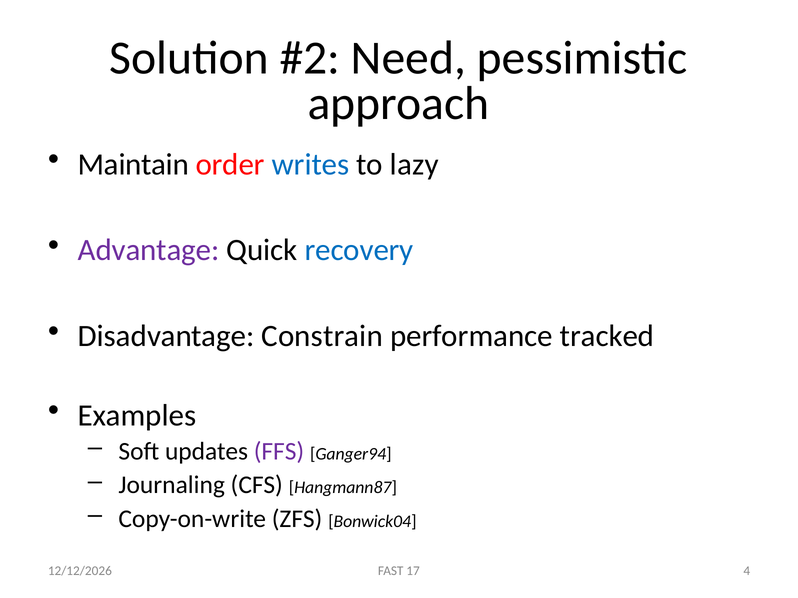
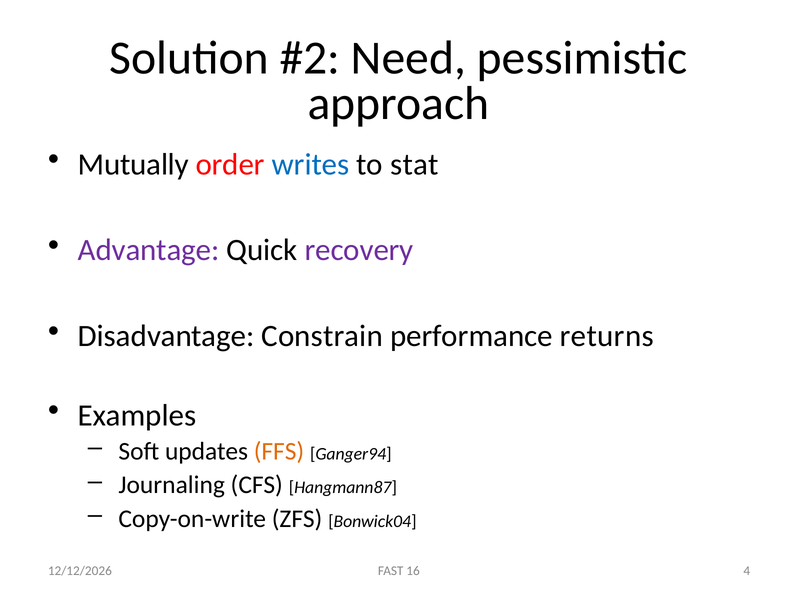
Maintain: Maintain -> Mutually
lazy: lazy -> stat
recovery colour: blue -> purple
tracked: tracked -> returns
FFS colour: purple -> orange
17: 17 -> 16
